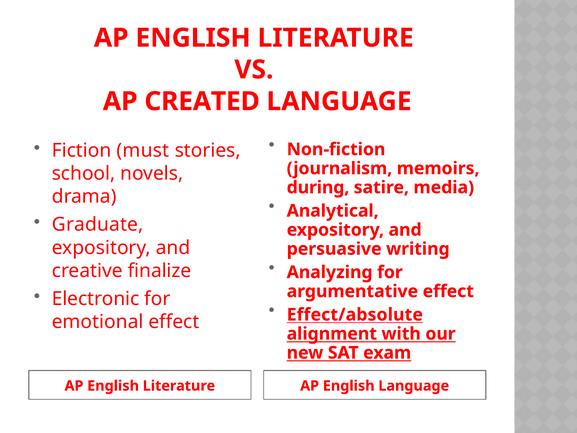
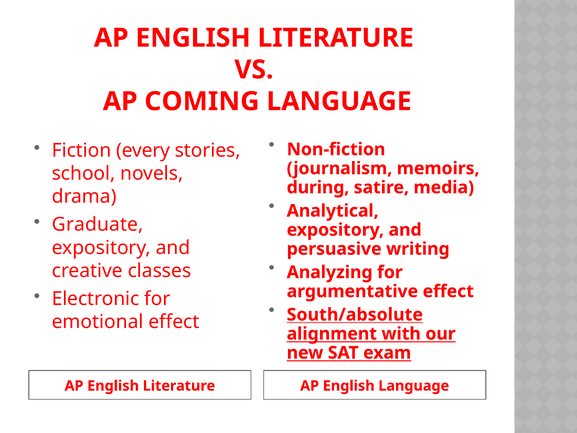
CREATED: CREATED -> COMING
must: must -> every
finalize: finalize -> classes
Effect/absolute: Effect/absolute -> South/absolute
